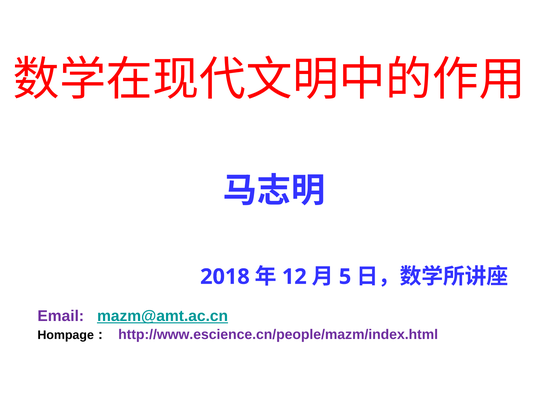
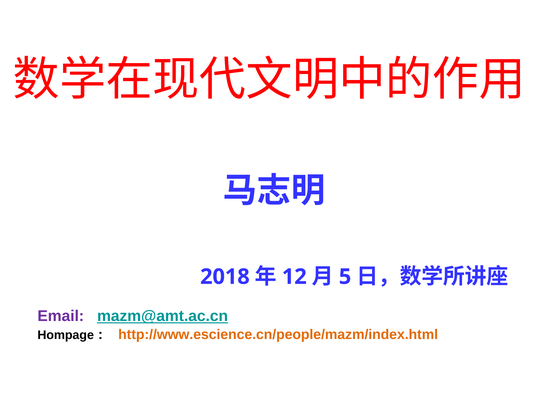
http://www.escience.cn/people/mazm/index.html colour: purple -> orange
